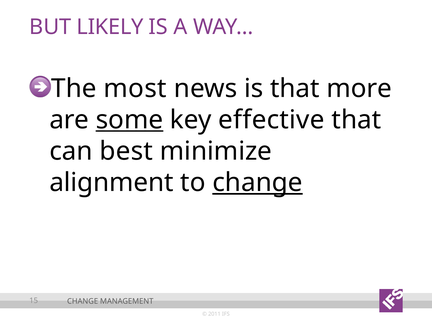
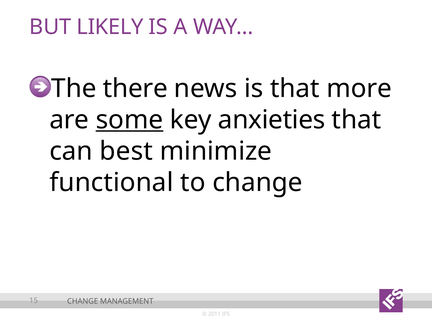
most: most -> there
effective: effective -> anxieties
alignment: alignment -> functional
change at (257, 183) underline: present -> none
